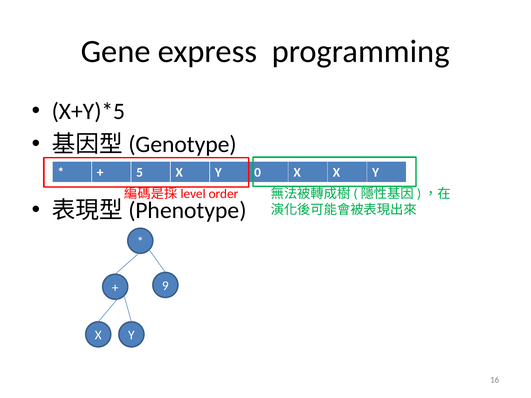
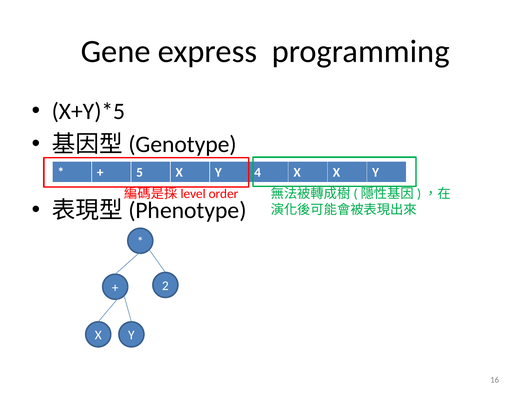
0: 0 -> 4
9: 9 -> 2
